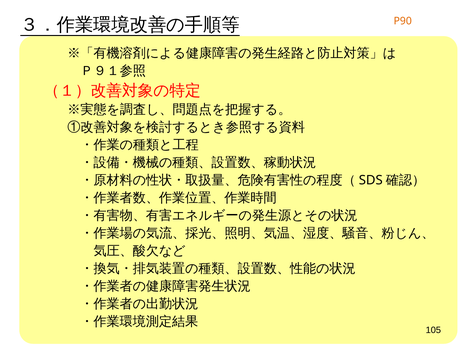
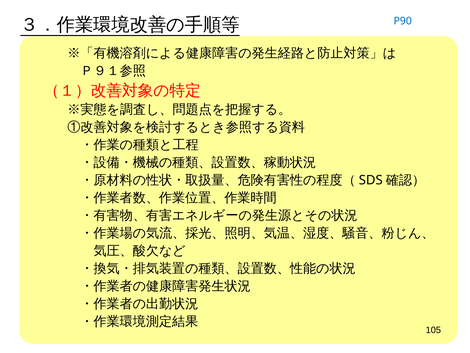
P90 colour: orange -> blue
